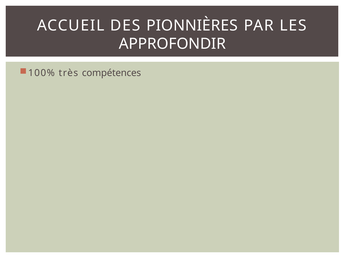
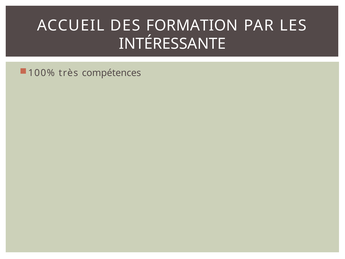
PIONNIÈRES: PIONNIÈRES -> FORMATION
APPROFONDIR: APPROFONDIR -> INTÉRESSANTE
